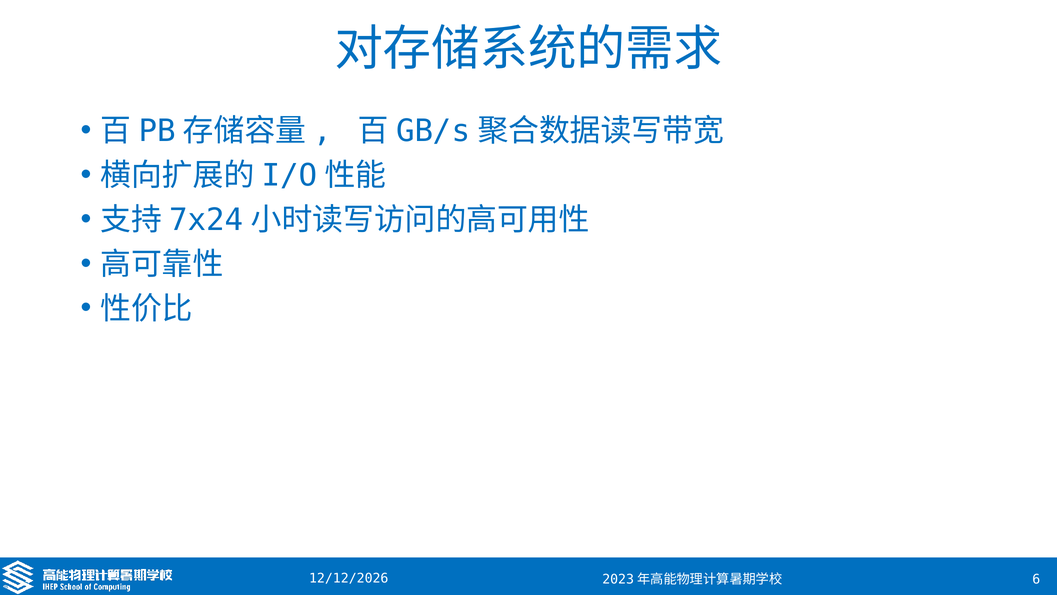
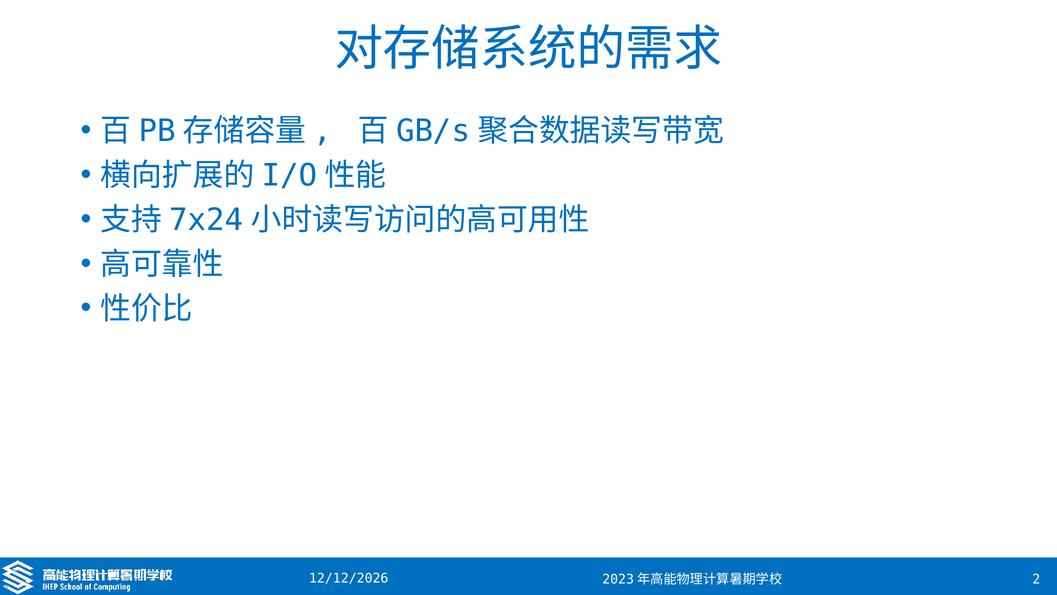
6: 6 -> 2
